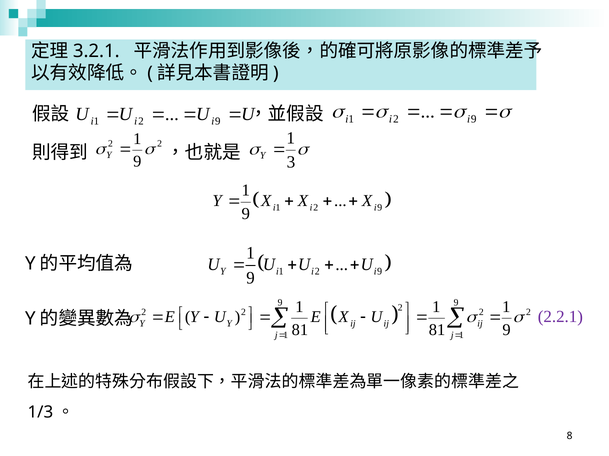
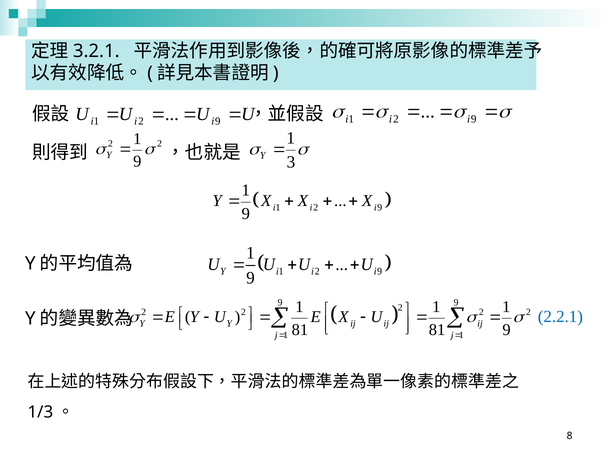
2.2.1 colour: purple -> blue
